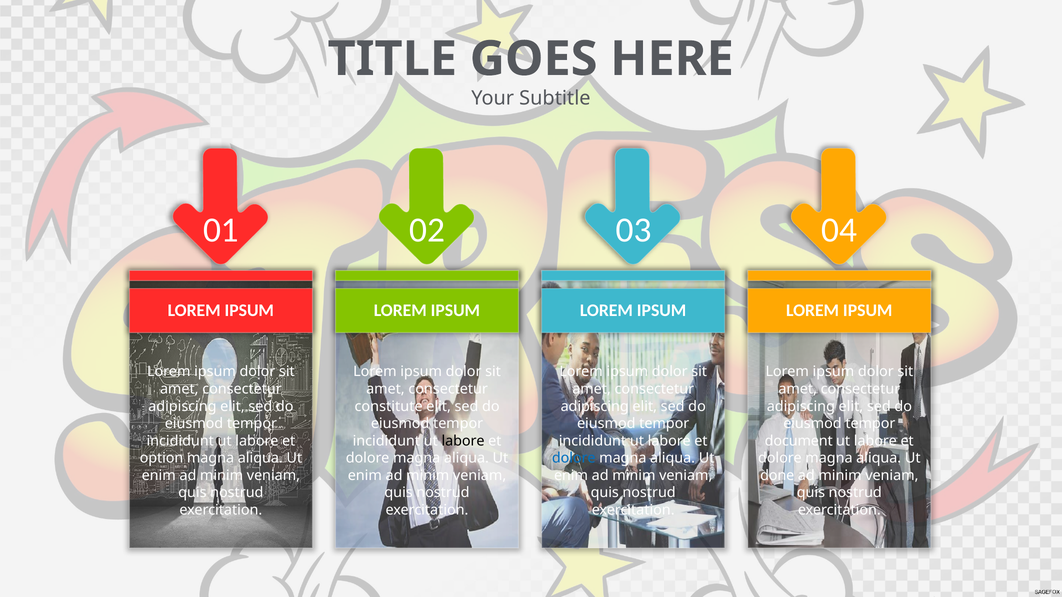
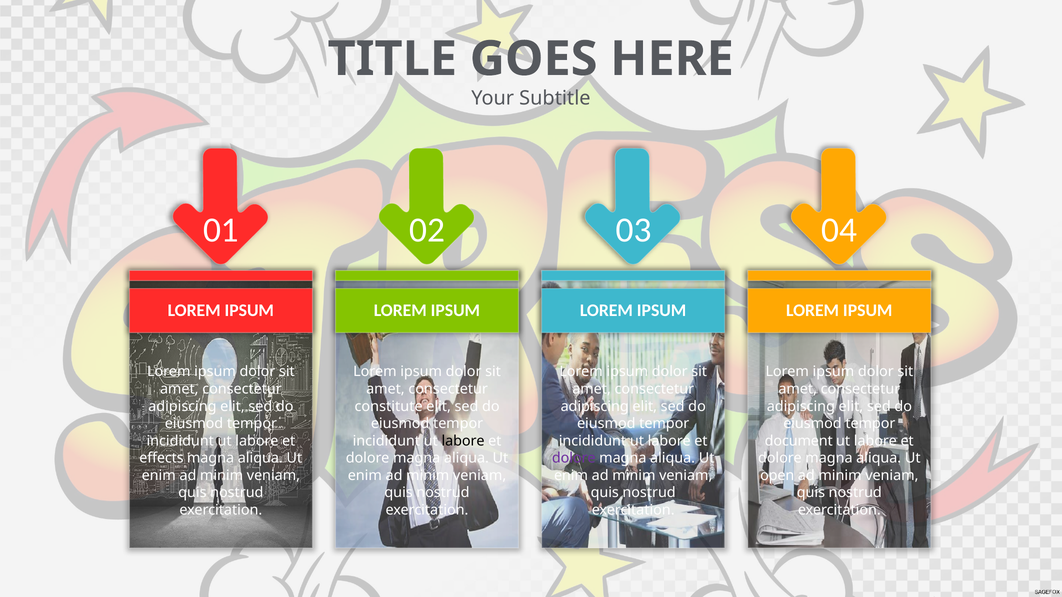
option: option -> effects
dolore at (574, 458) colour: blue -> purple
done: done -> open
